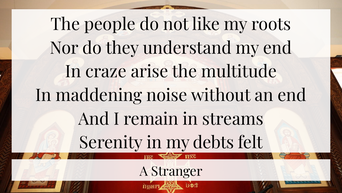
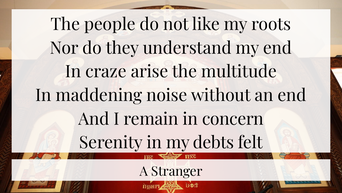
streams: streams -> concern
